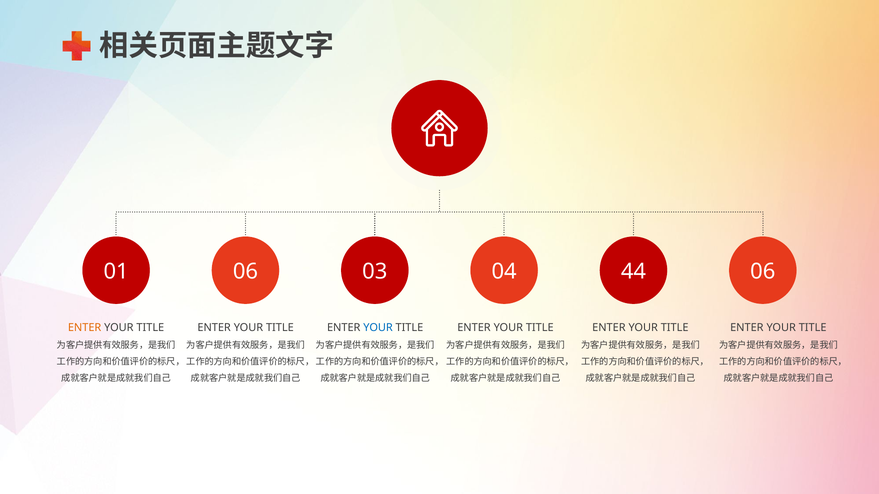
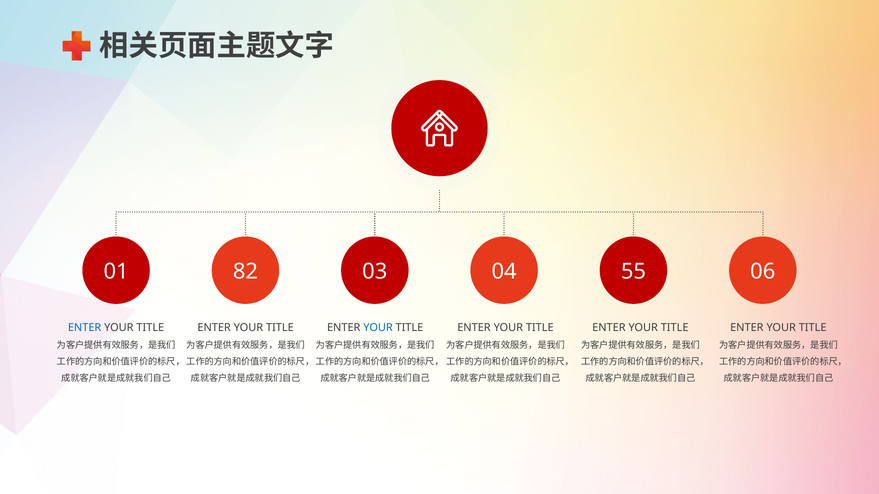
01 06: 06 -> 82
44: 44 -> 55
ENTER at (85, 328) colour: orange -> blue
